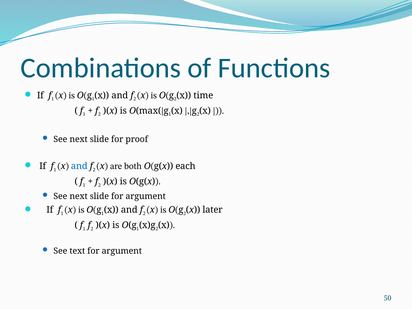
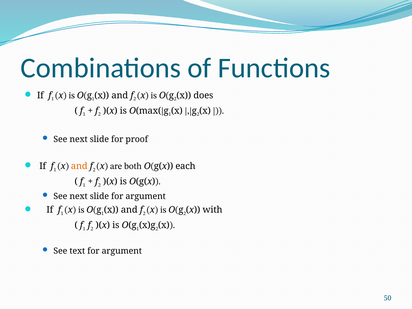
time: time -> does
and at (79, 166) colour: blue -> orange
later: later -> with
